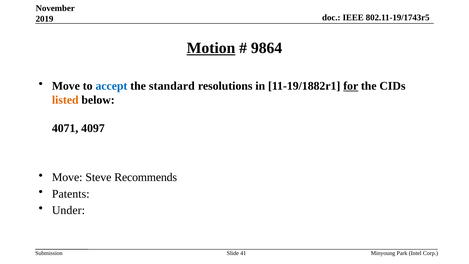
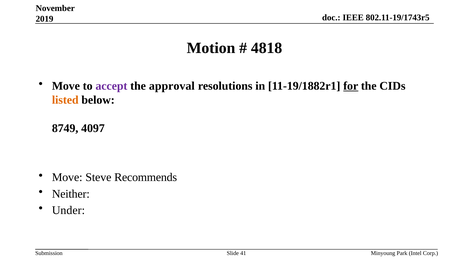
Motion underline: present -> none
9864: 9864 -> 4818
accept colour: blue -> purple
standard: standard -> approval
4071: 4071 -> 8749
Patents: Patents -> Neither
